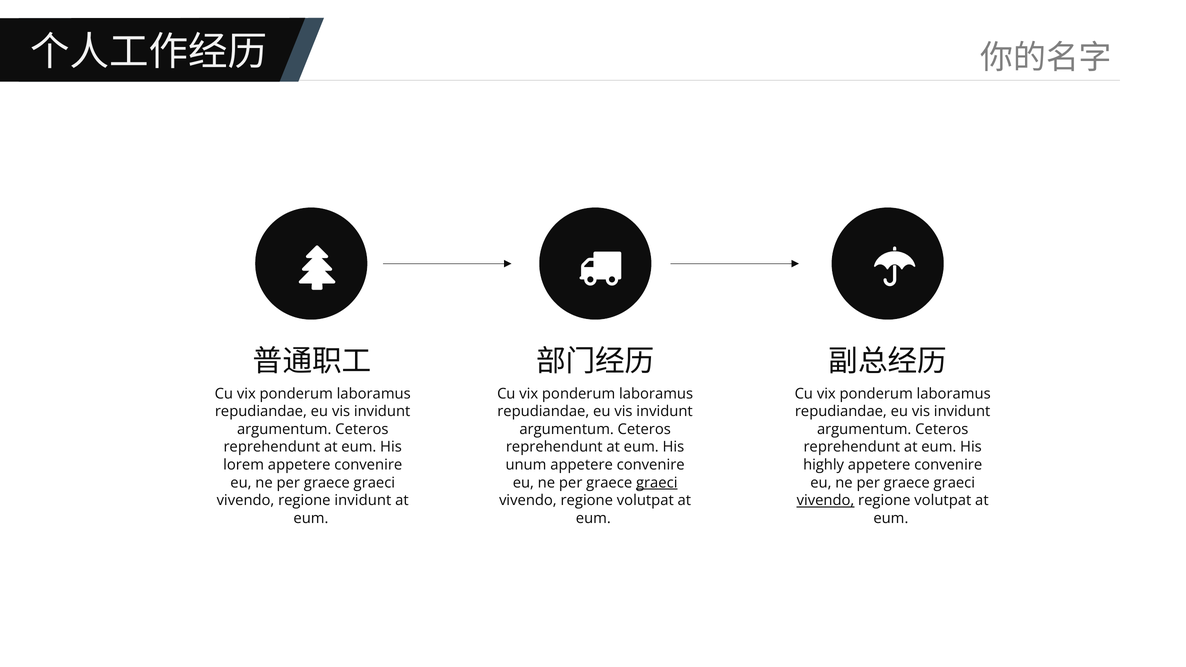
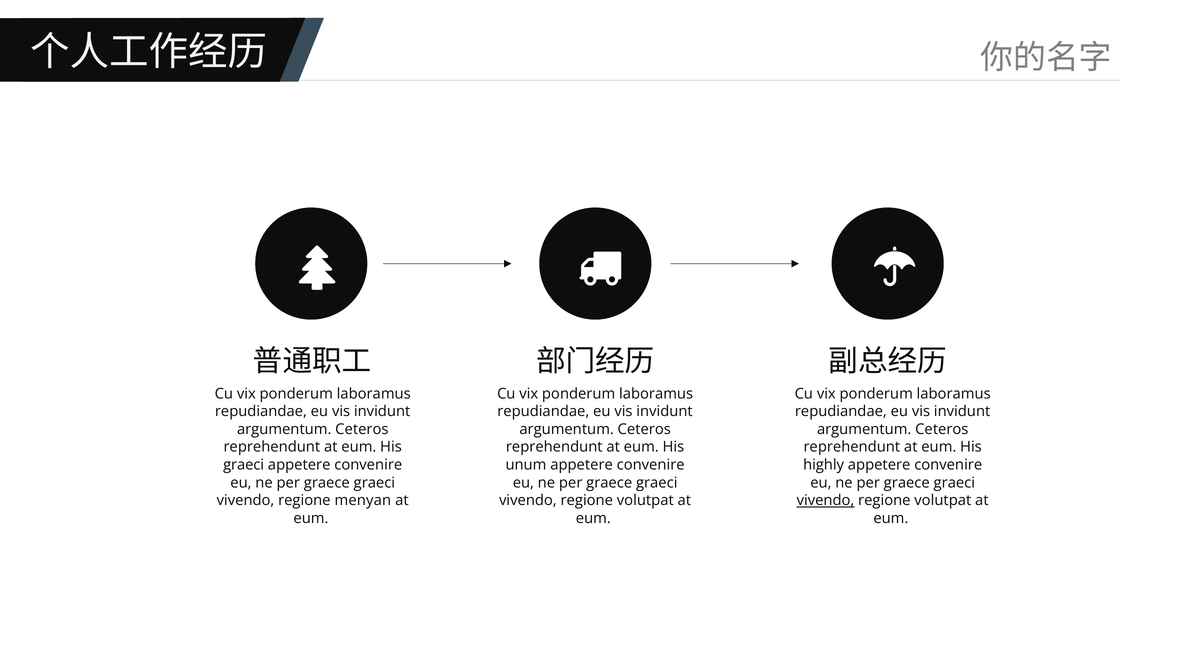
lorem at (244, 465): lorem -> graeci
graeci at (657, 483) underline: present -> none
regione invidunt: invidunt -> menyan
